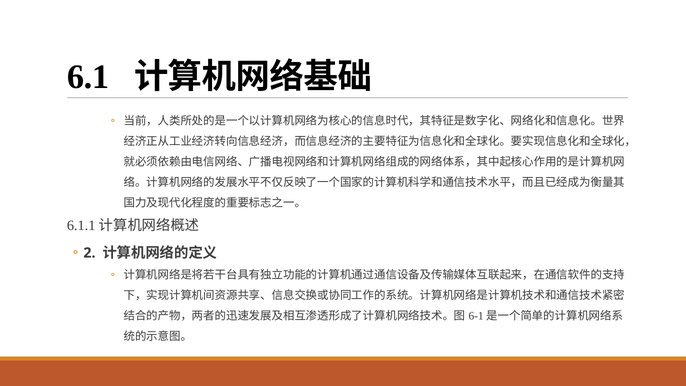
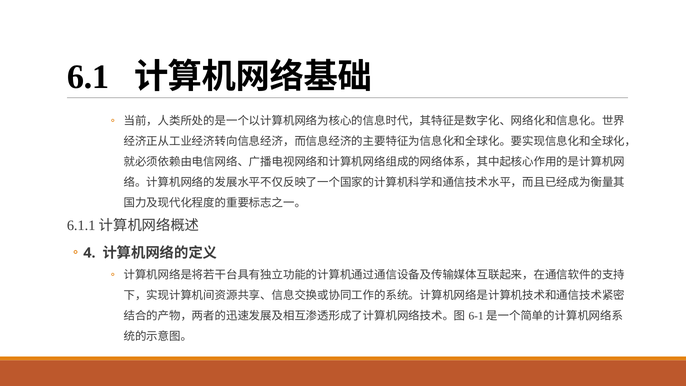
2: 2 -> 4
